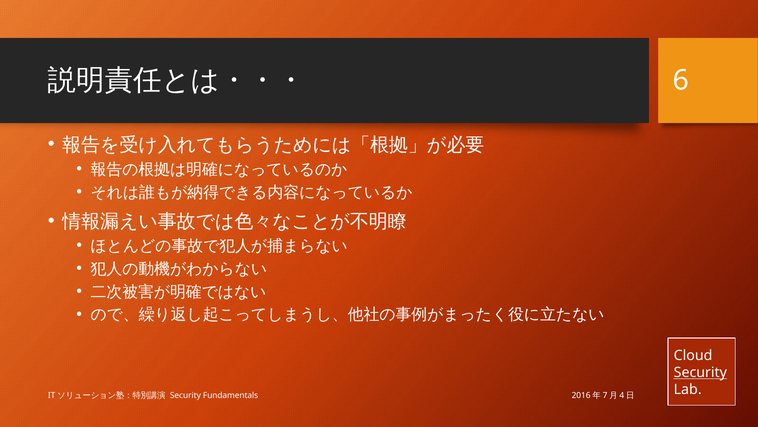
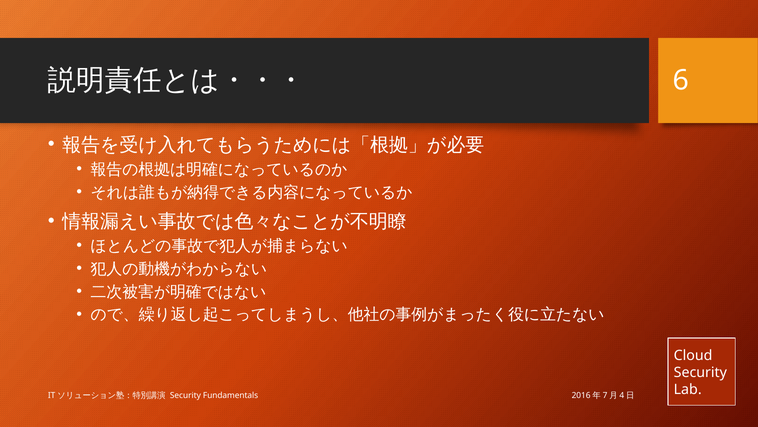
Security at (700, 372) underline: present -> none
